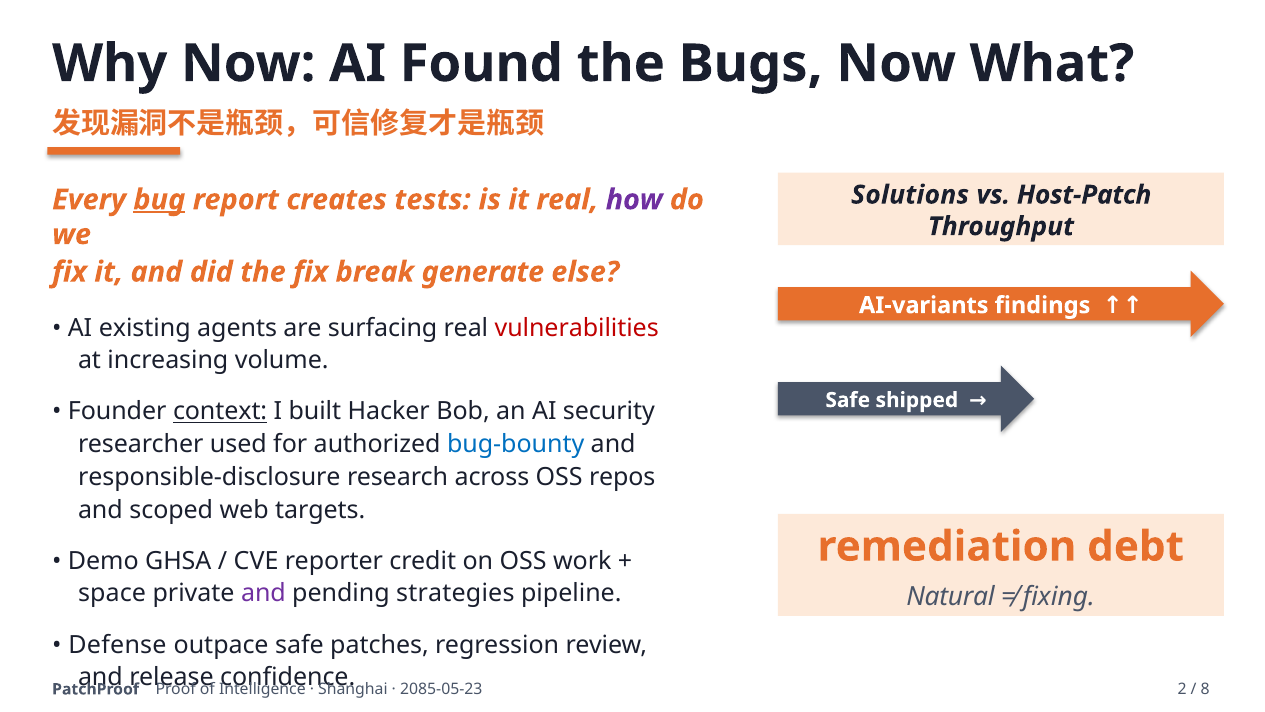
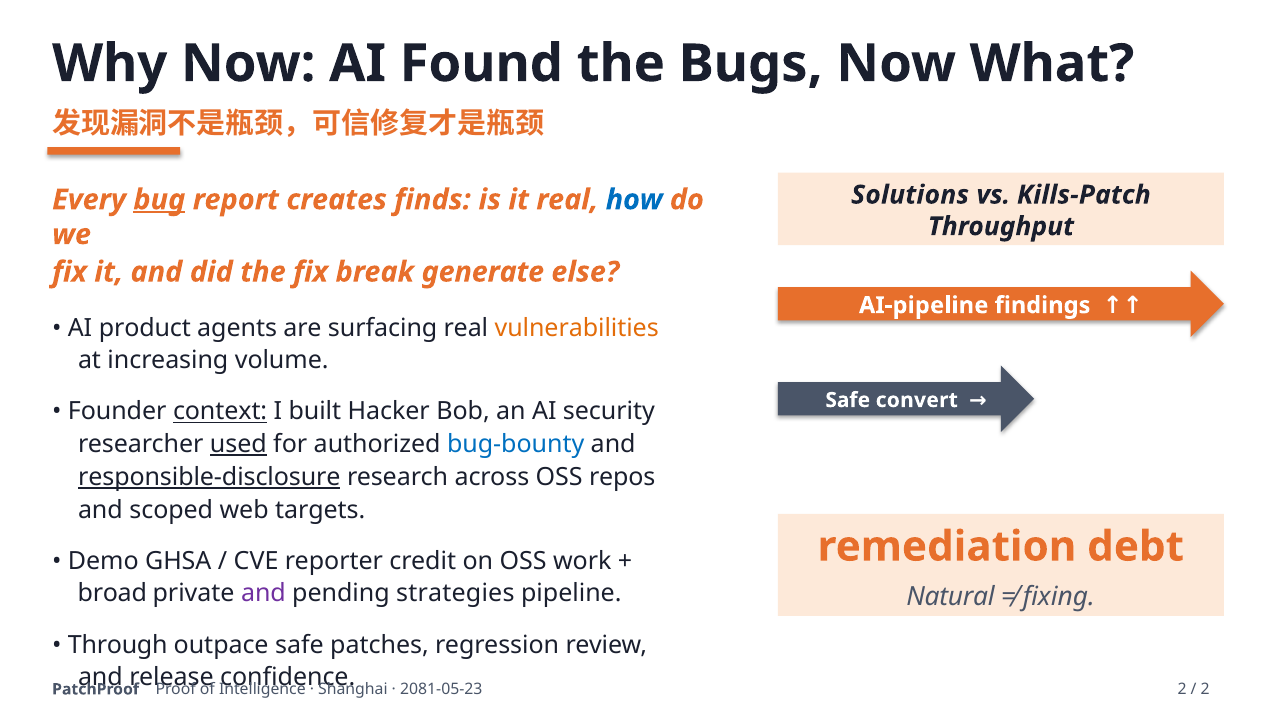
Host-Patch: Host-Patch -> Kills-Patch
tests: tests -> finds
how colour: purple -> blue
AI-variants: AI-variants -> AI-pipeline
existing: existing -> product
vulnerabilities colour: red -> orange
shipped: shipped -> convert
used underline: none -> present
responsible-disclosure underline: none -> present
space: space -> broad
Defense: Defense -> Through
2085-05-23: 2085-05-23 -> 2081-05-23
8 at (1205, 689): 8 -> 2
